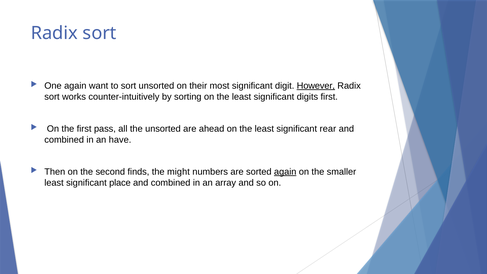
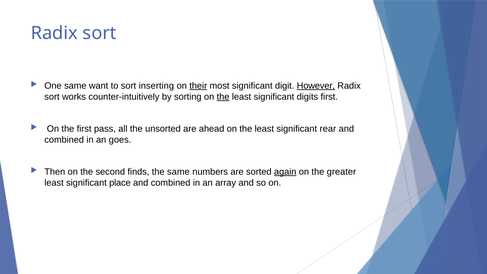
One again: again -> same
sort unsorted: unsorted -> inserting
their underline: none -> present
the at (223, 97) underline: none -> present
have: have -> goes
the might: might -> same
smaller: smaller -> greater
